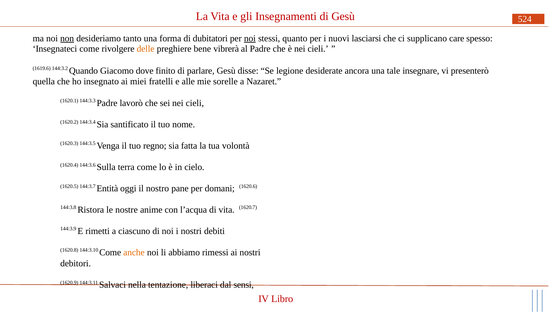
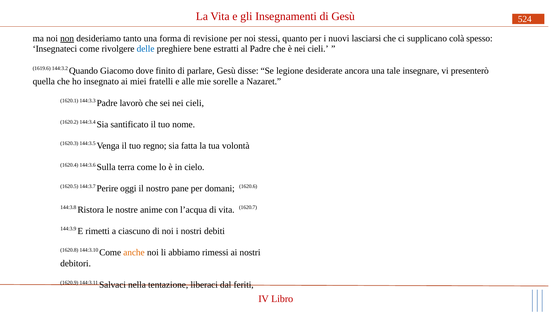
dubitatori: dubitatori -> revisione
noi at (250, 38) underline: present -> none
care: care -> colà
delle colour: orange -> blue
vibrerà: vibrerà -> estratti
Entità: Entità -> Perire
sensi: sensi -> feriti
